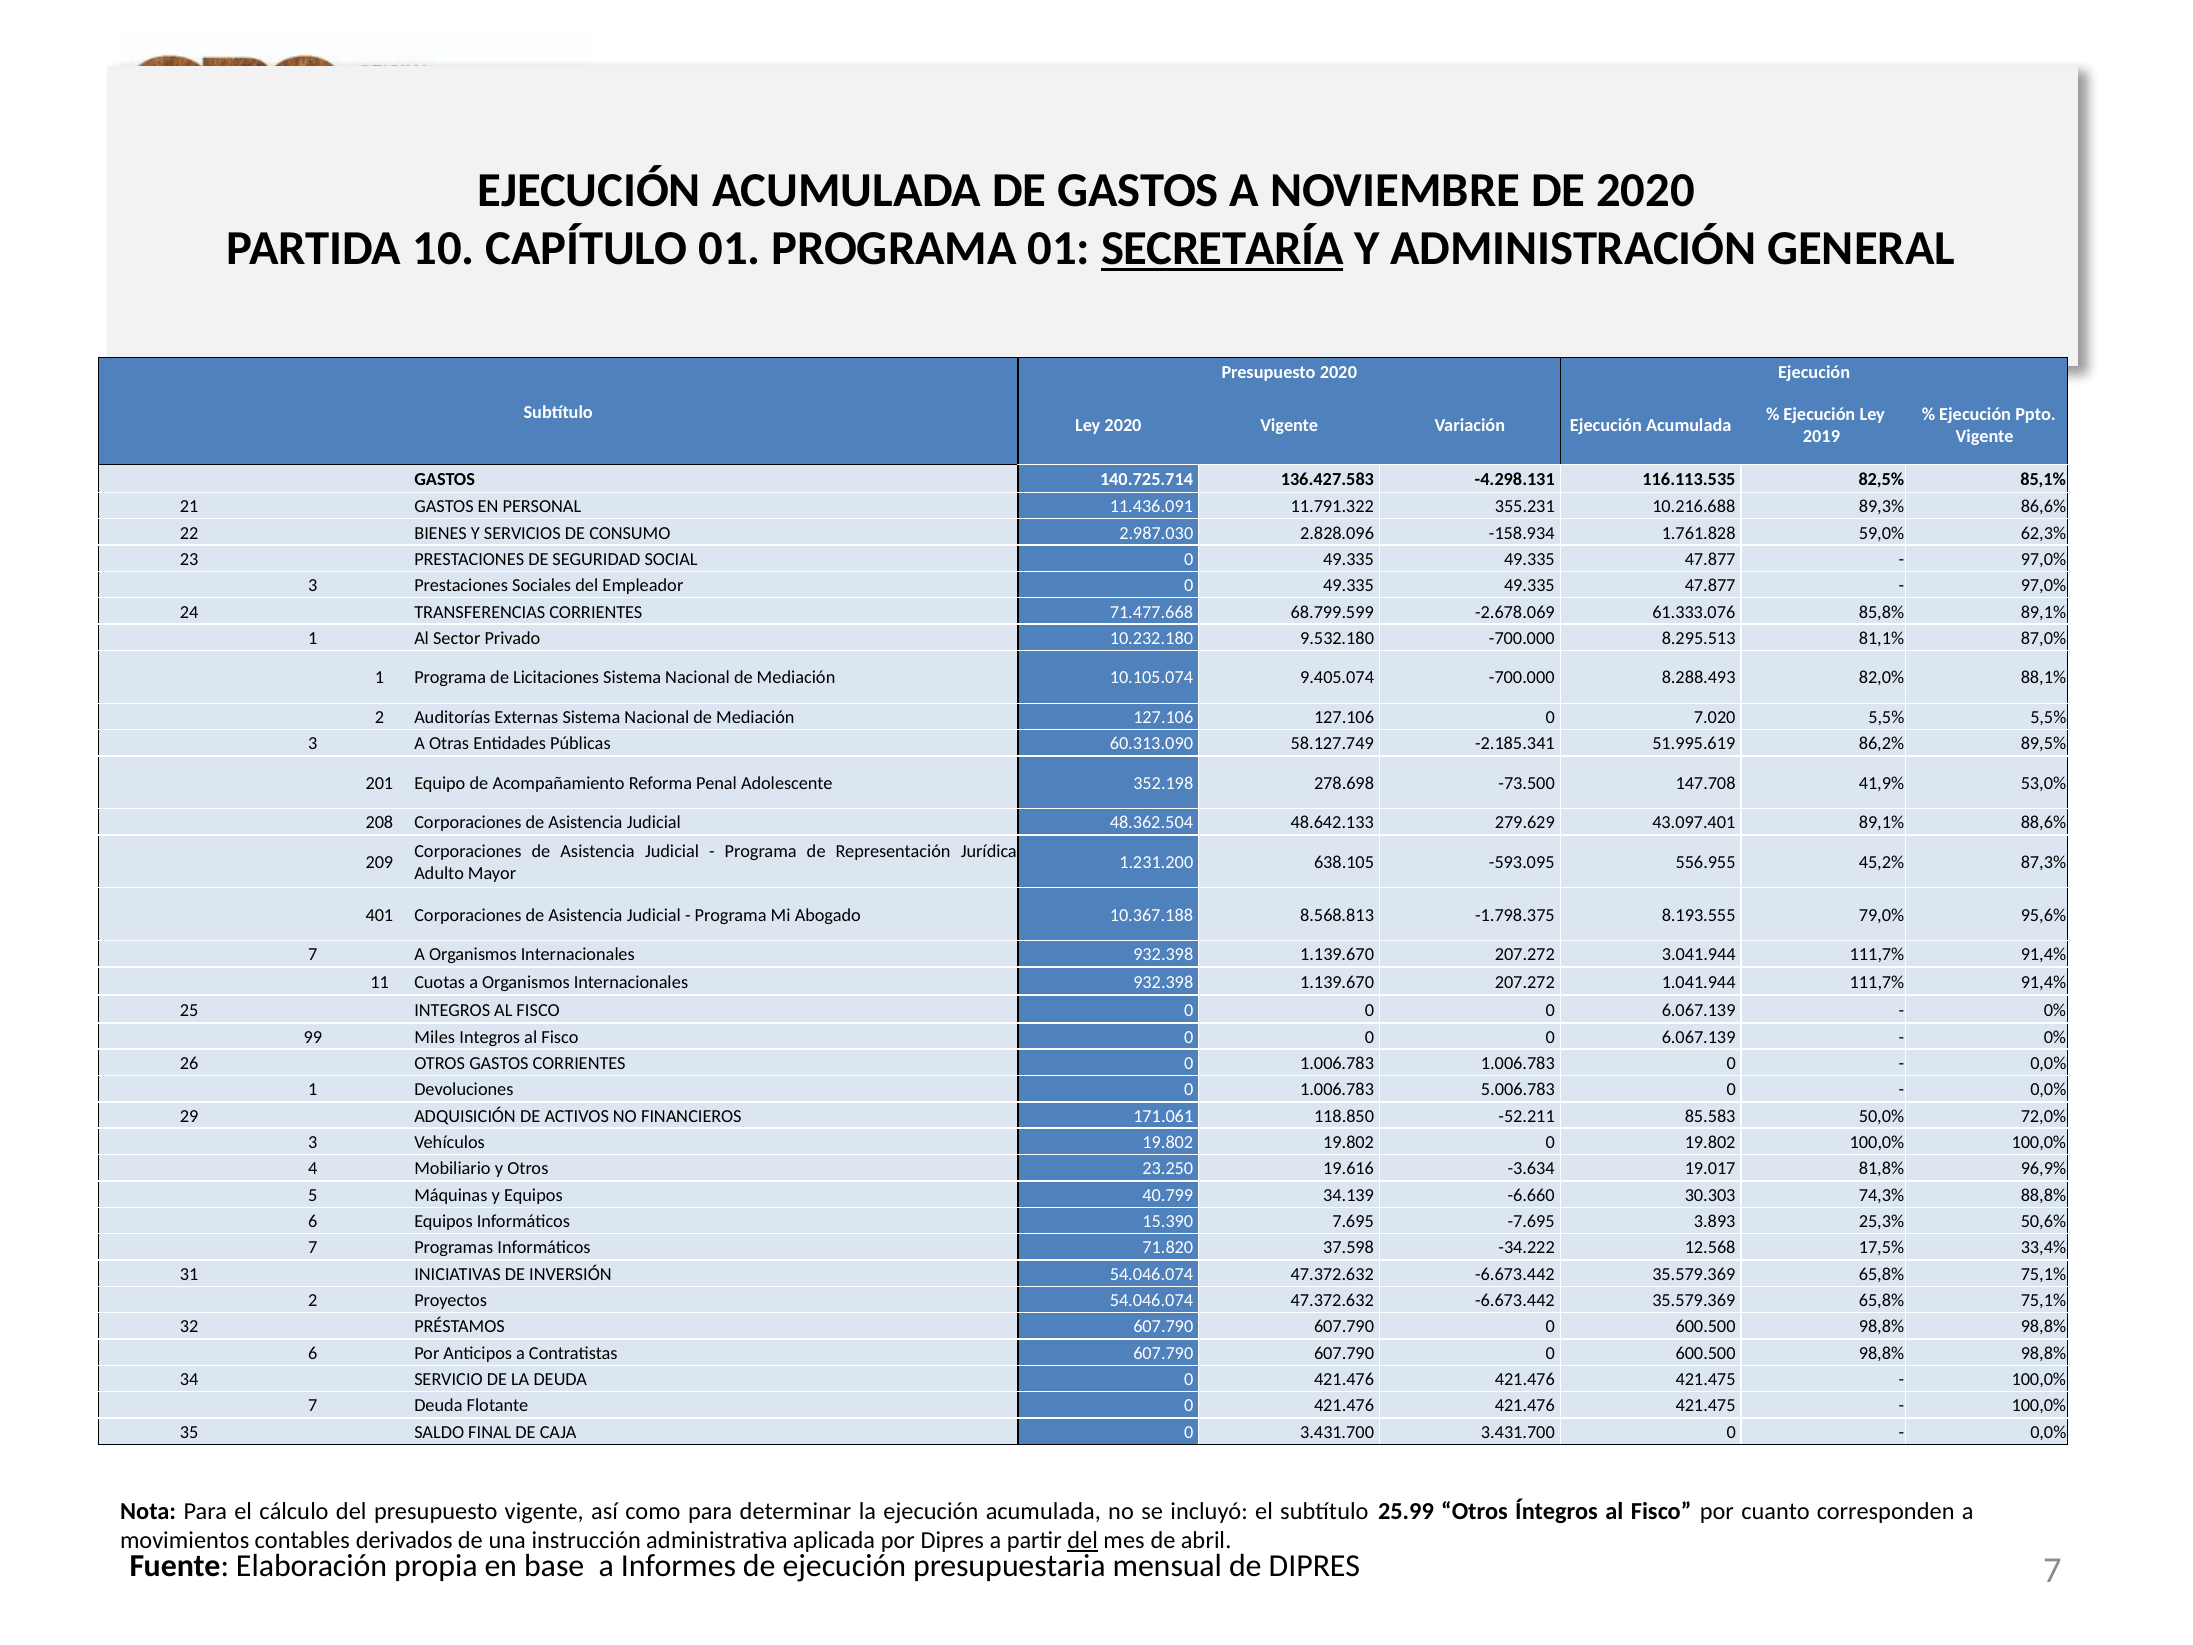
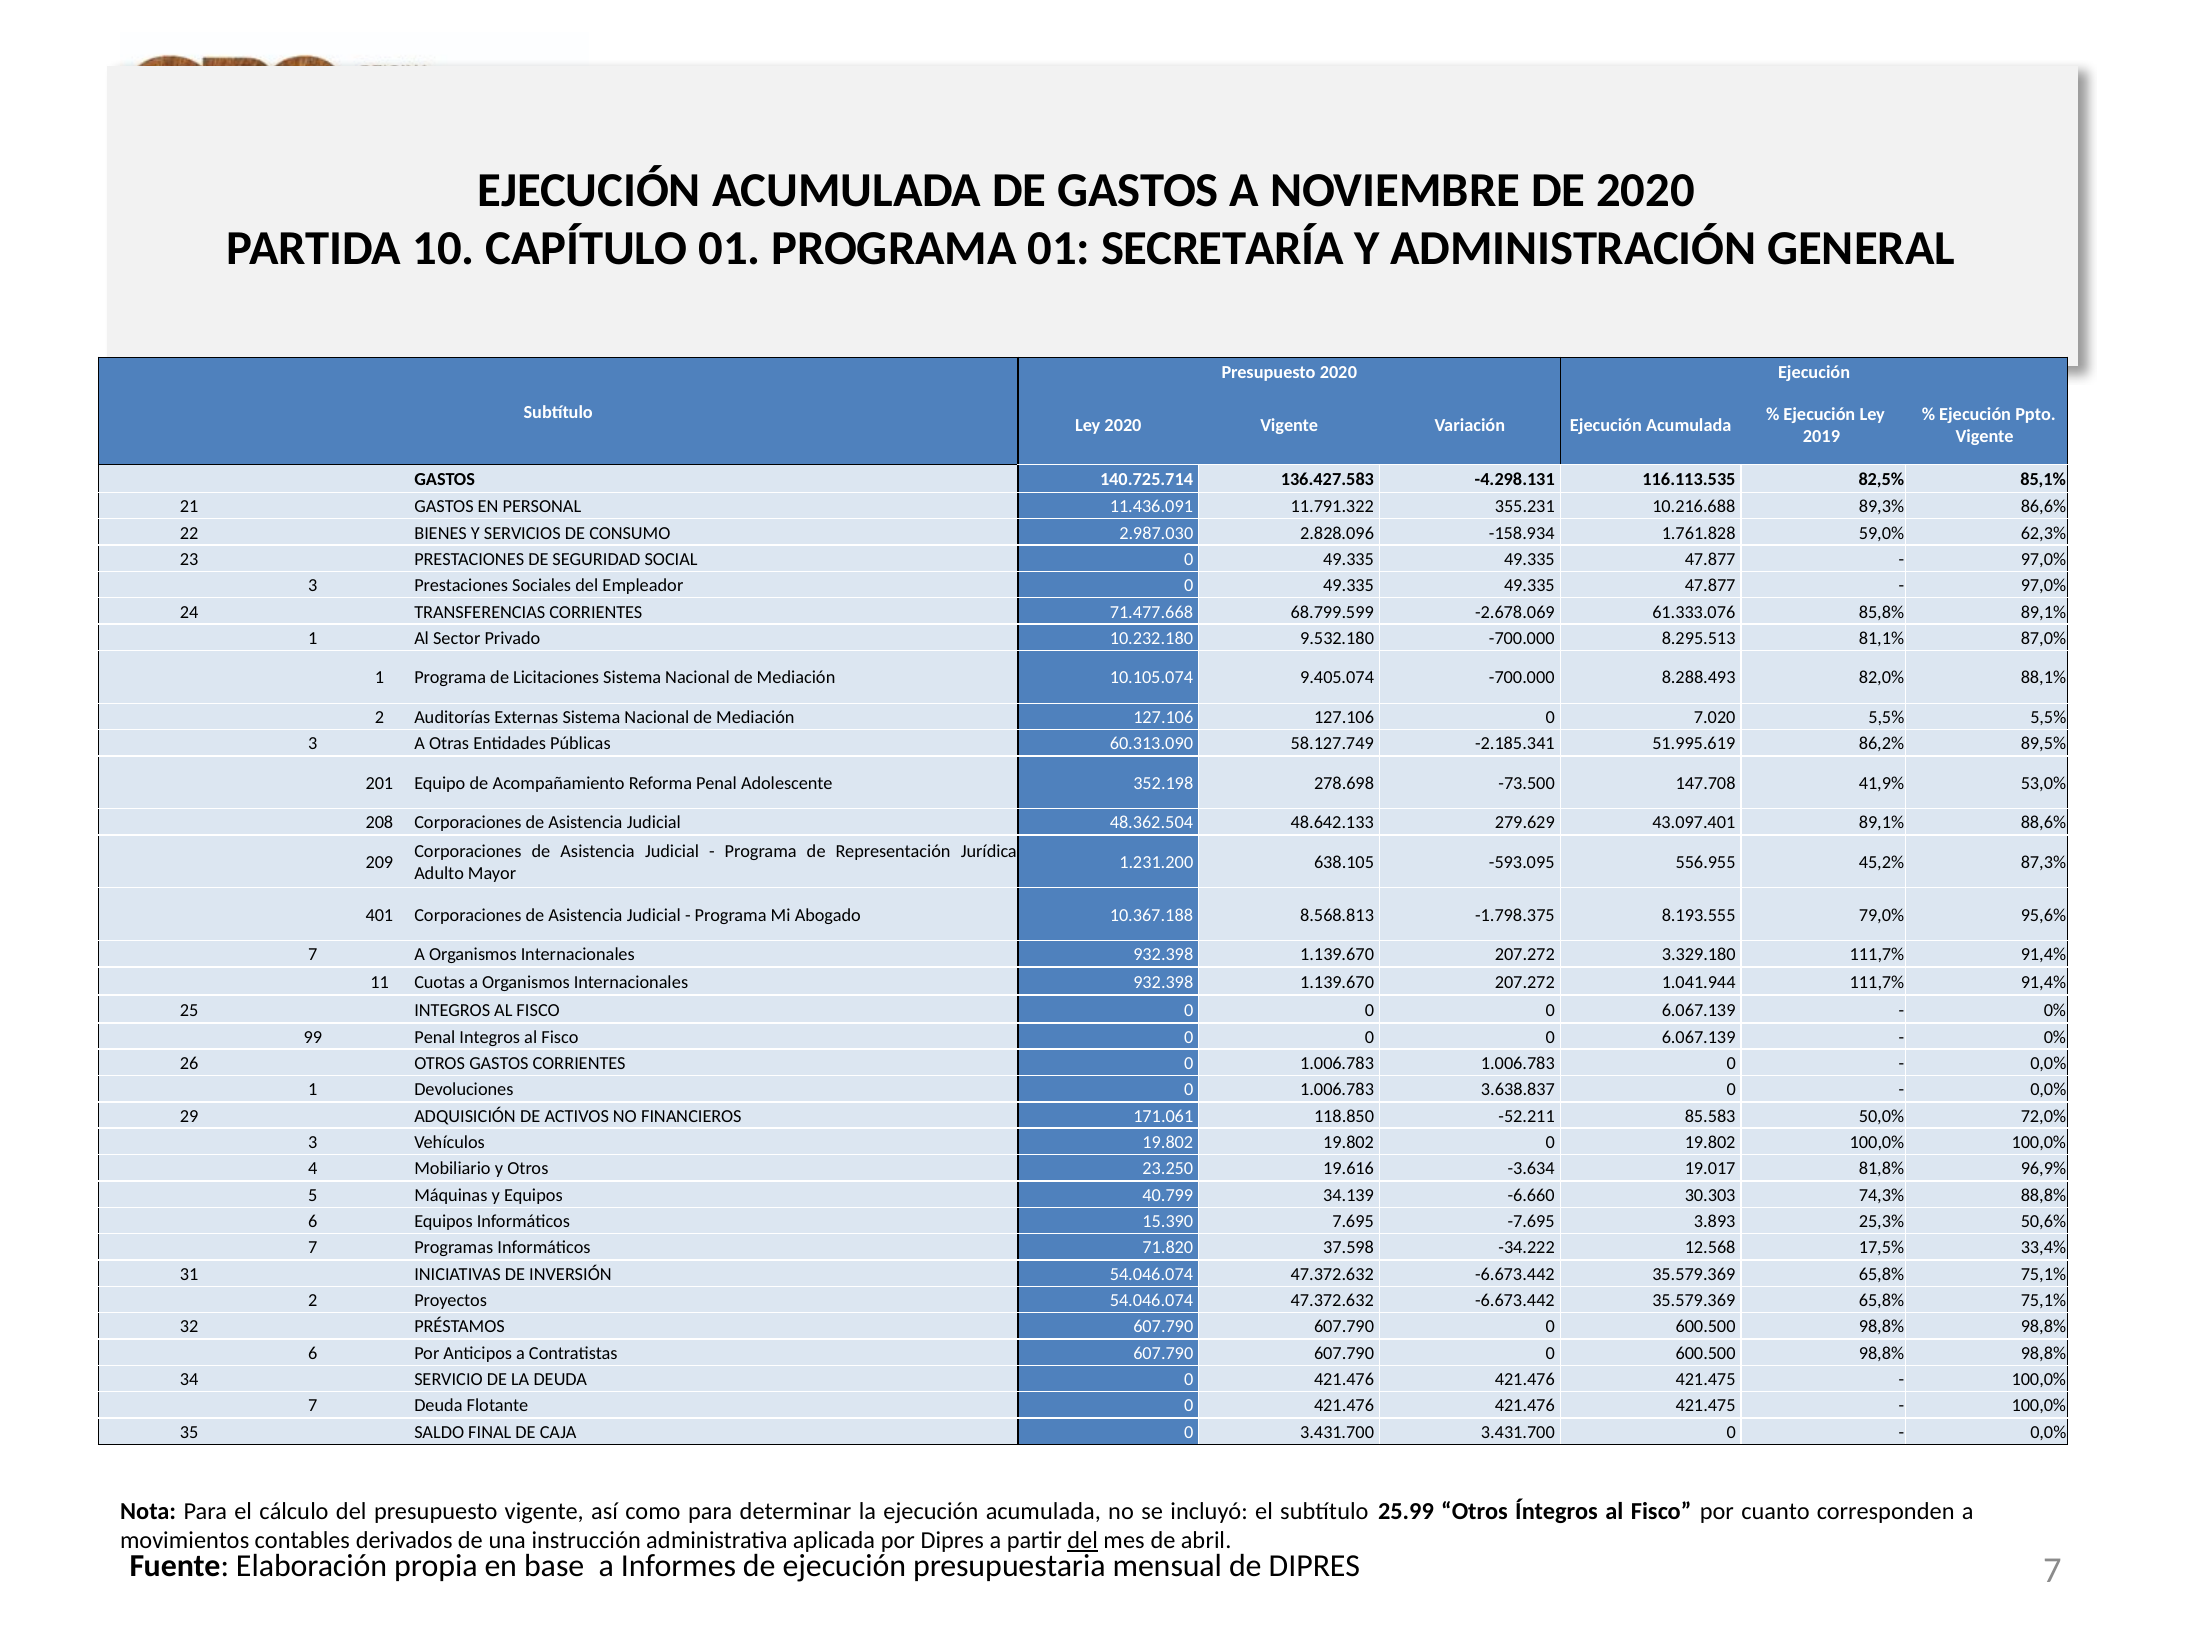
SECRETARÍA underline: present -> none
3.041.944: 3.041.944 -> 3.329.180
99 Miles: Miles -> Penal
5.006.783: 5.006.783 -> 3.638.837
